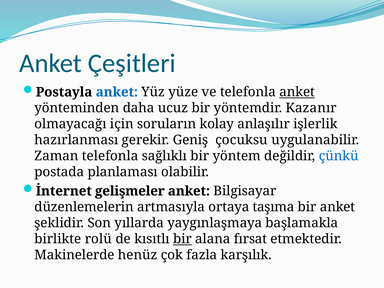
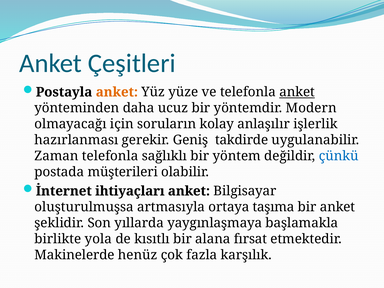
anket at (117, 92) colour: blue -> orange
Kazanır: Kazanır -> Modern
çocuksu: çocuksu -> takdirde
planlaması: planlaması -> müşterileri
gelişmeler: gelişmeler -> ihtiyaçları
düzenlemelerin: düzenlemelerin -> oluşturulmuşsa
rolü: rolü -> yola
bir at (182, 239) underline: present -> none
